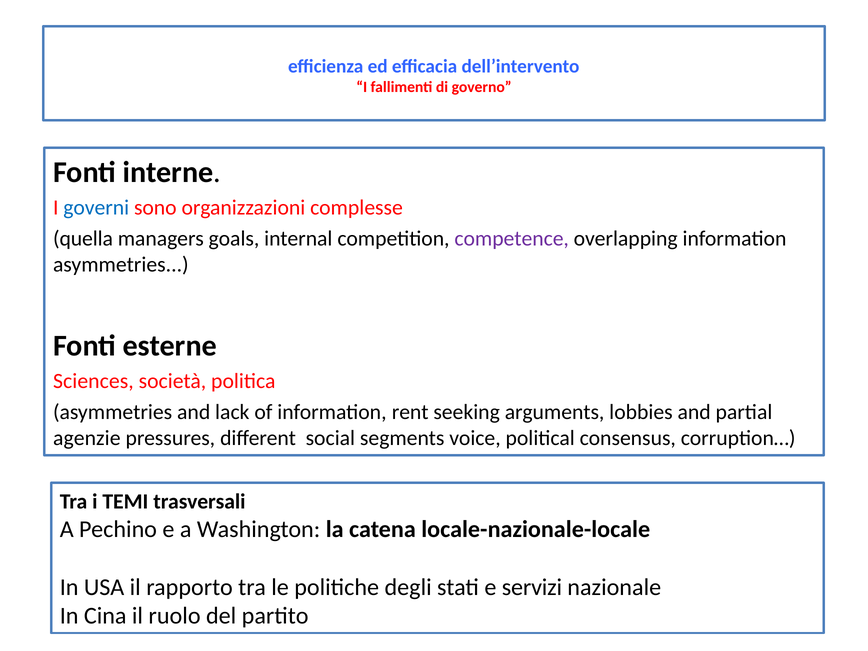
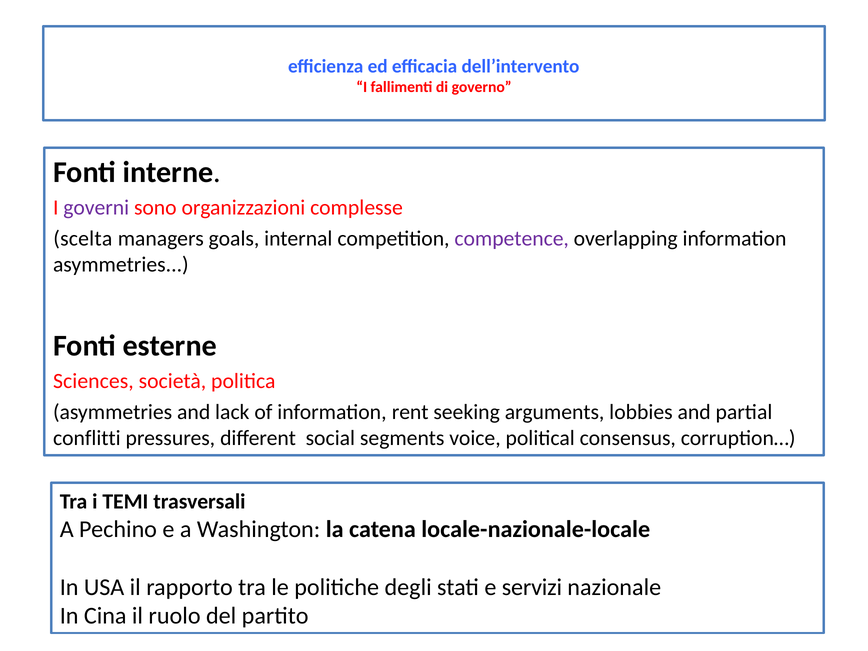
governi colour: blue -> purple
quella: quella -> scelta
agenzie: agenzie -> conflitti
